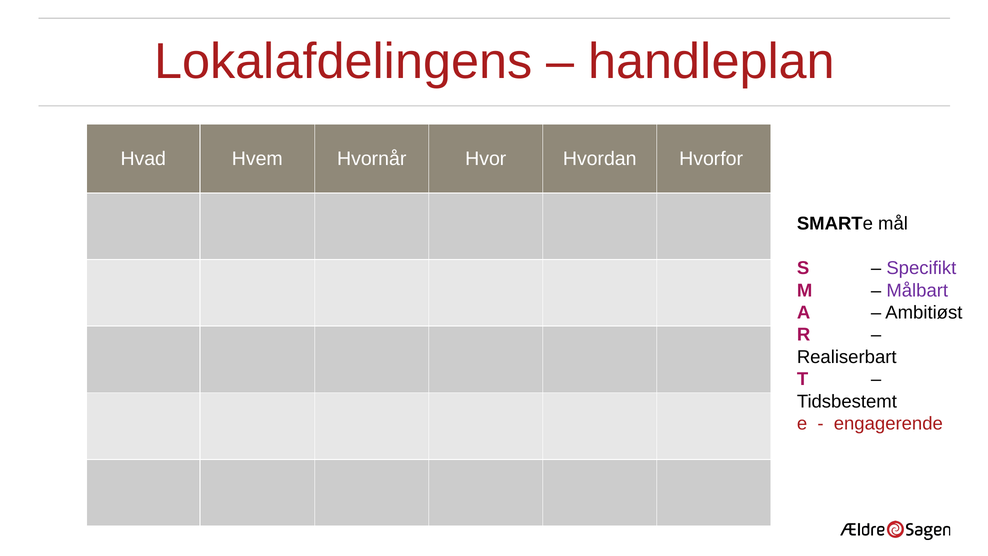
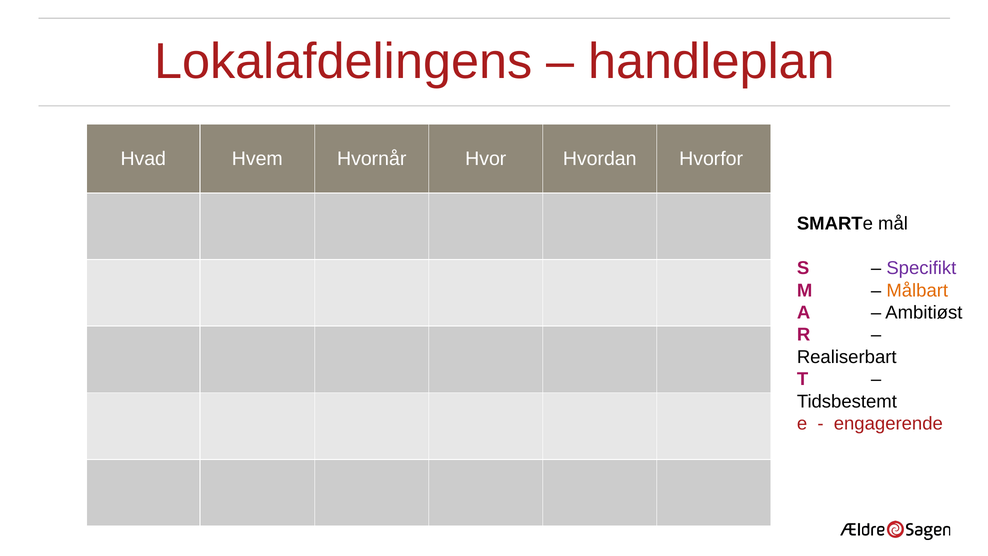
Målbart colour: purple -> orange
